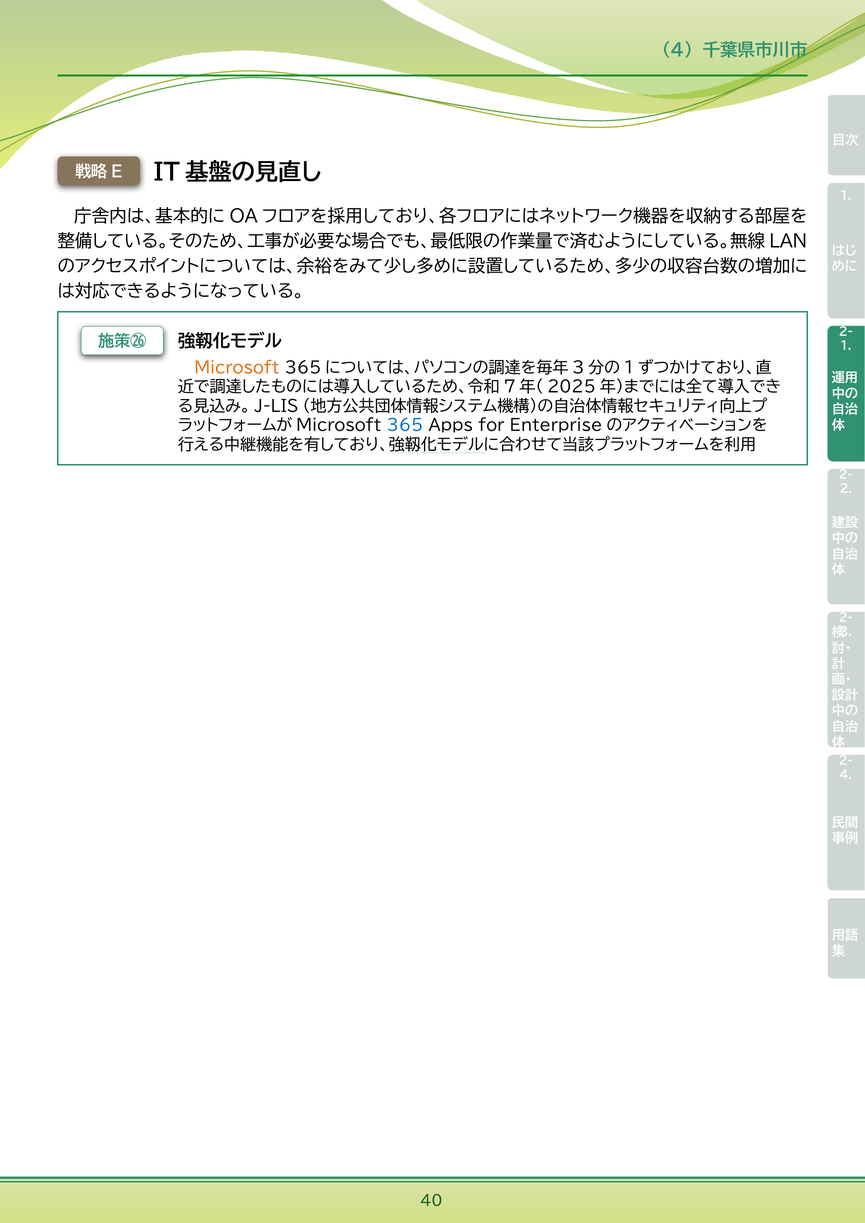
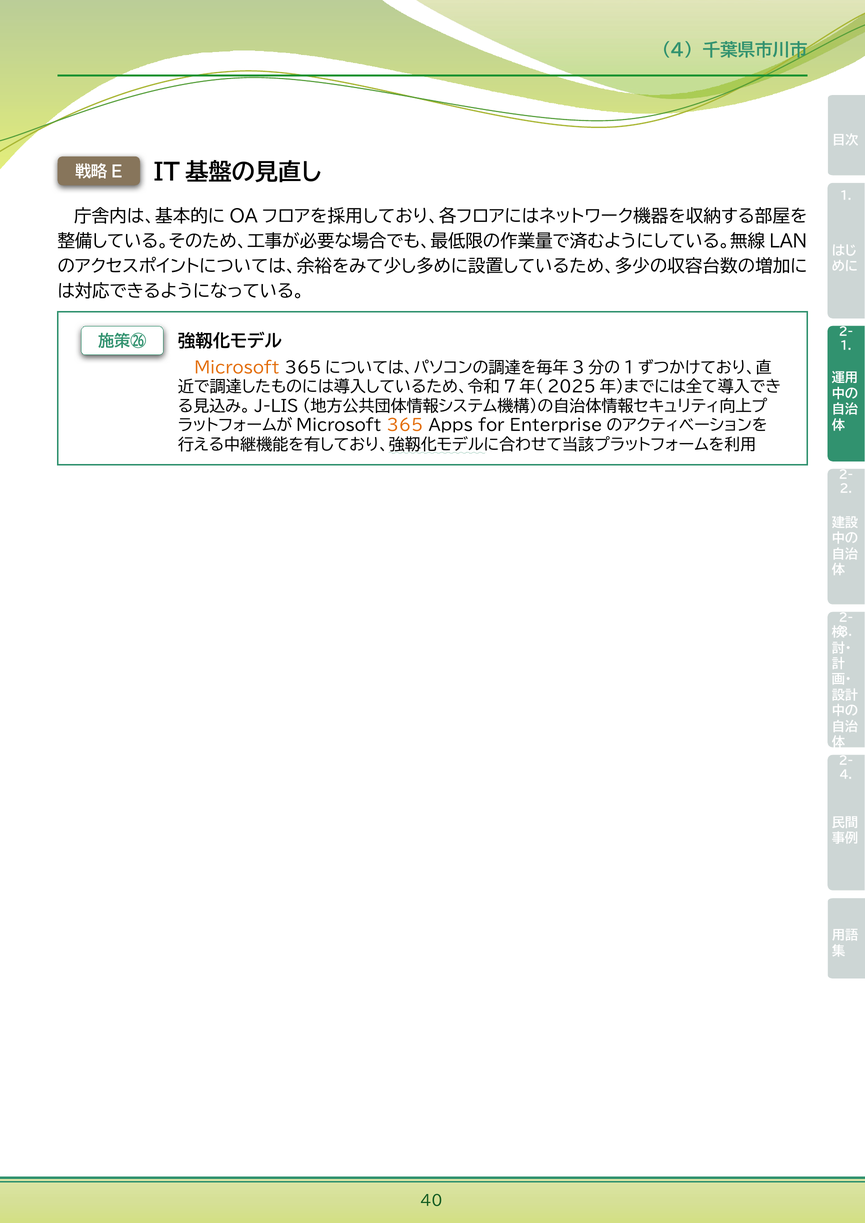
365 colour: blue -> orange
